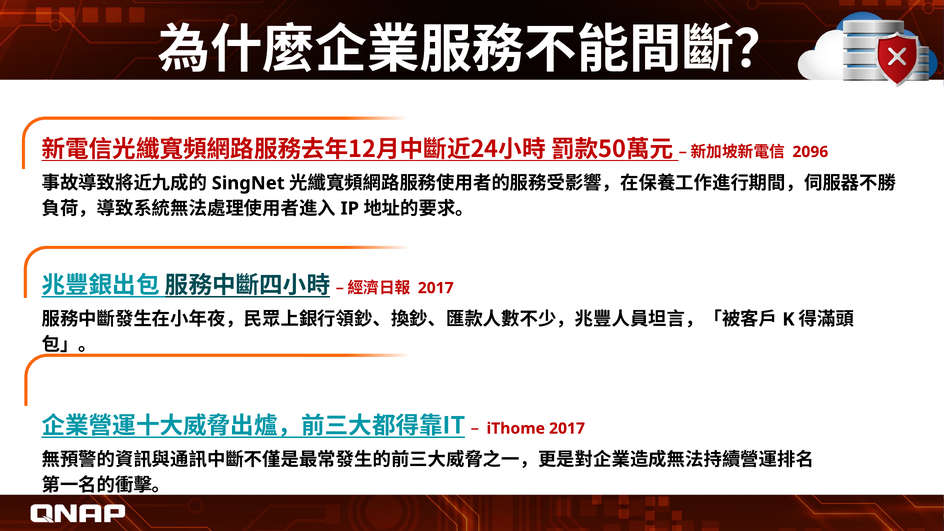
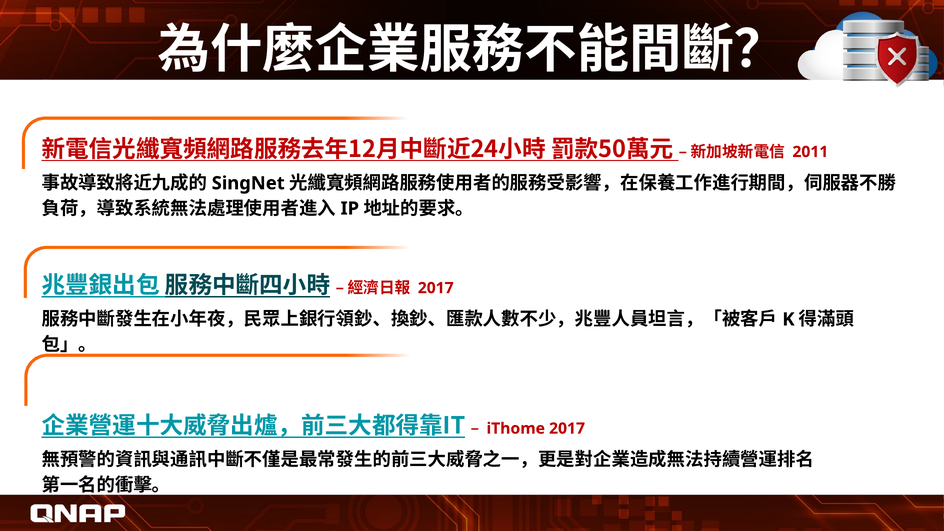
2096: 2096 -> 2011
